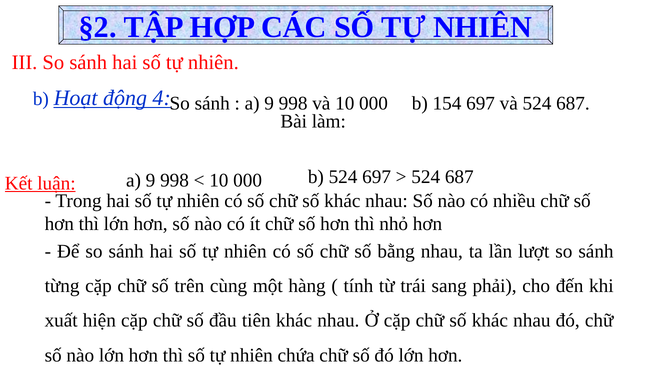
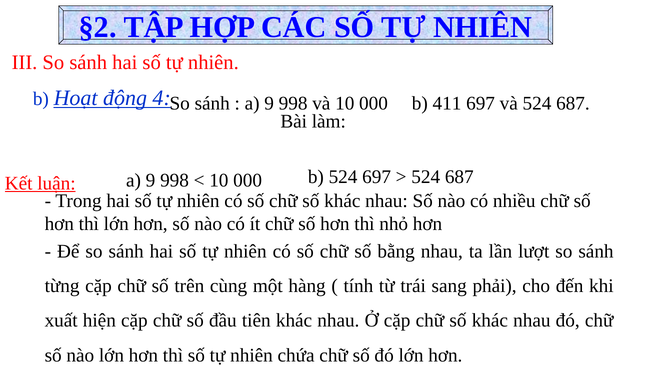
154: 154 -> 411
